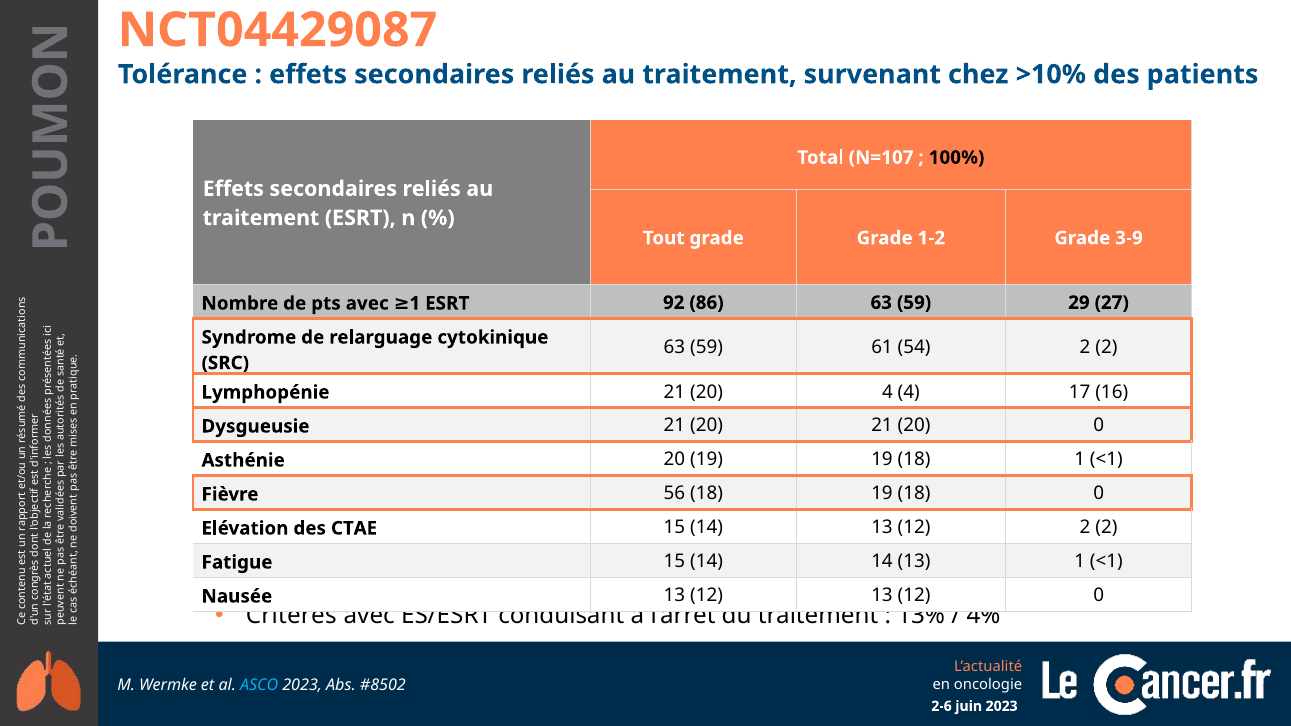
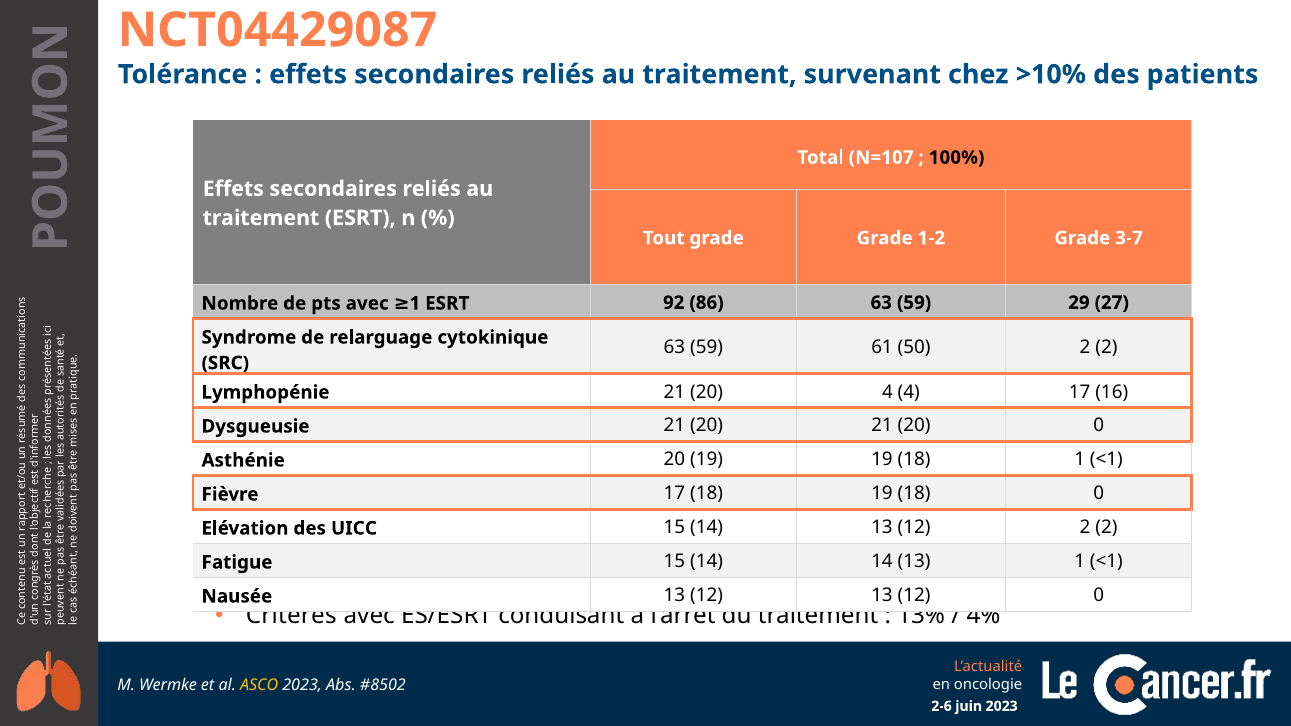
3-9: 3-9 -> 3-7
54: 54 -> 50
Fièvre 56: 56 -> 17
CTAE: CTAE -> UICC
ASCO colour: light blue -> yellow
